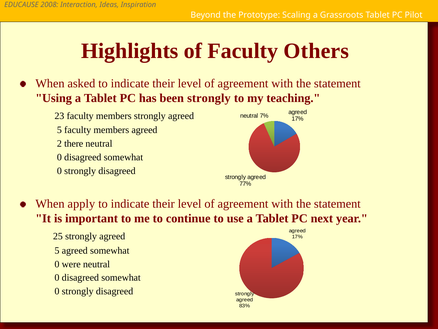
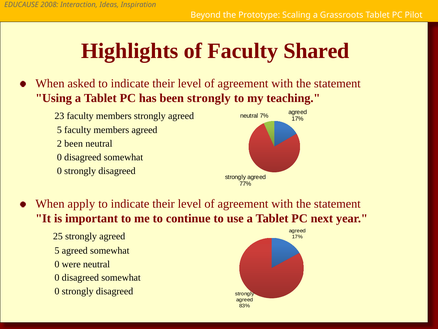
Others: Others -> Shared
2 there: there -> been
